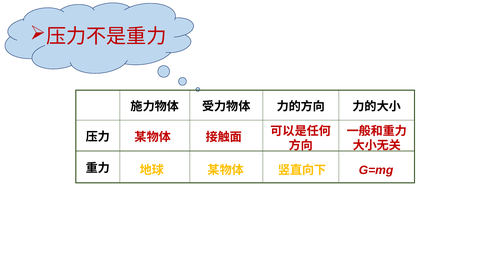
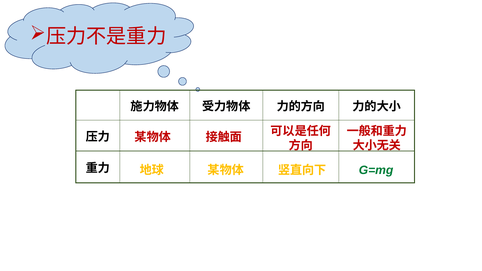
G=mg colour: red -> green
